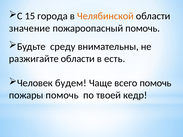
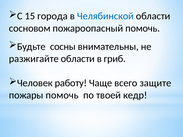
Челябинской colour: orange -> blue
значение: значение -> сосновом
среду: среду -> сосны
есть: есть -> гриб
будем: будем -> работу
всего помочь: помочь -> защите
